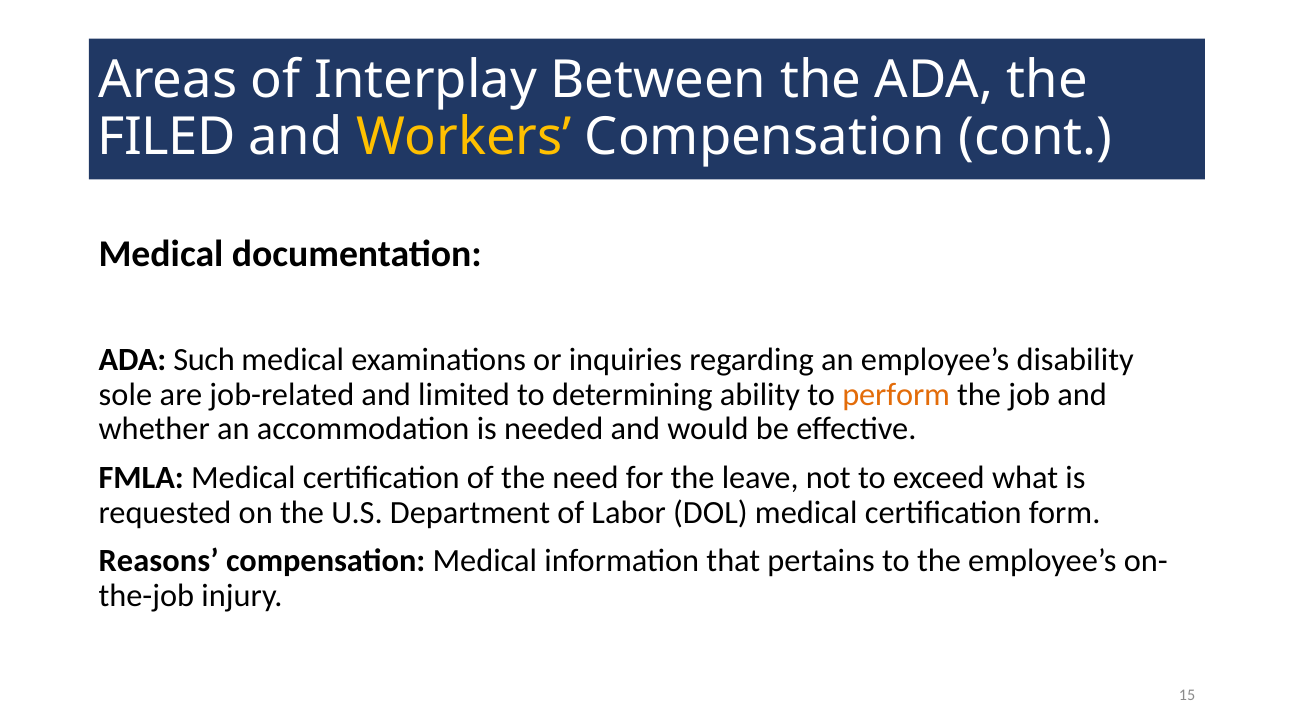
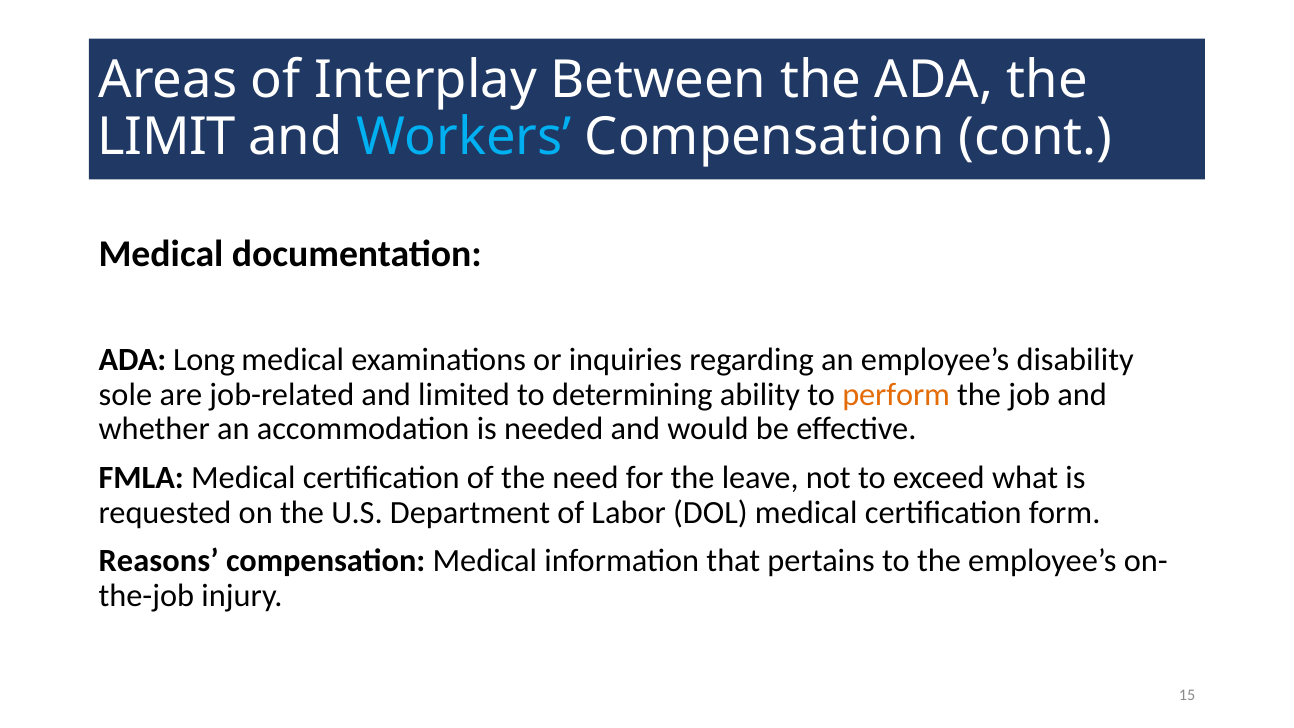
FILED: FILED -> LIMIT
Workers colour: yellow -> light blue
Such: Such -> Long
